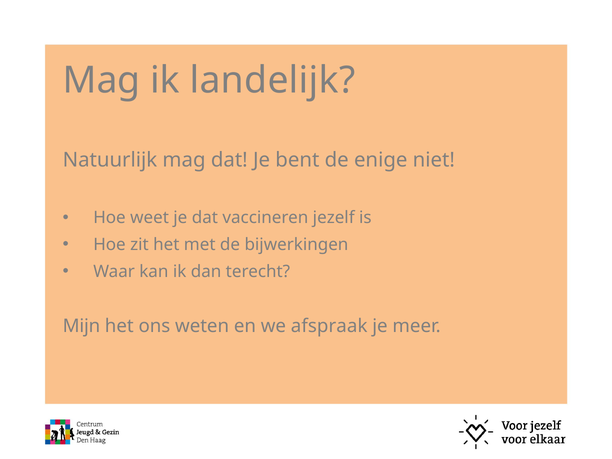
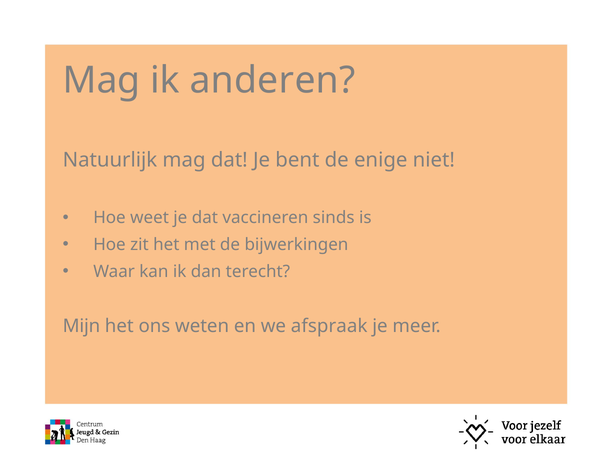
landelijk: landelijk -> anderen
jezelf: jezelf -> sinds
